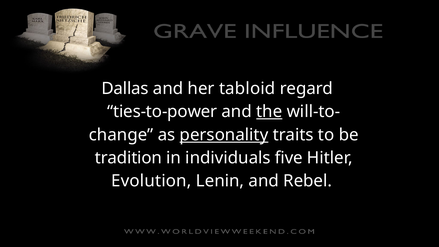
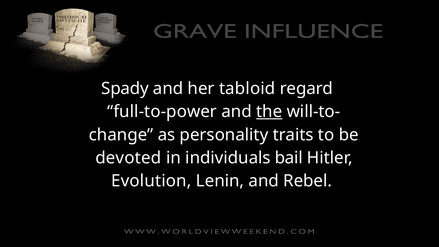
Dallas: Dallas -> Spady
ties-to-power: ties-to-power -> full-to-power
personality underline: present -> none
tradition: tradition -> devoted
five: five -> bail
